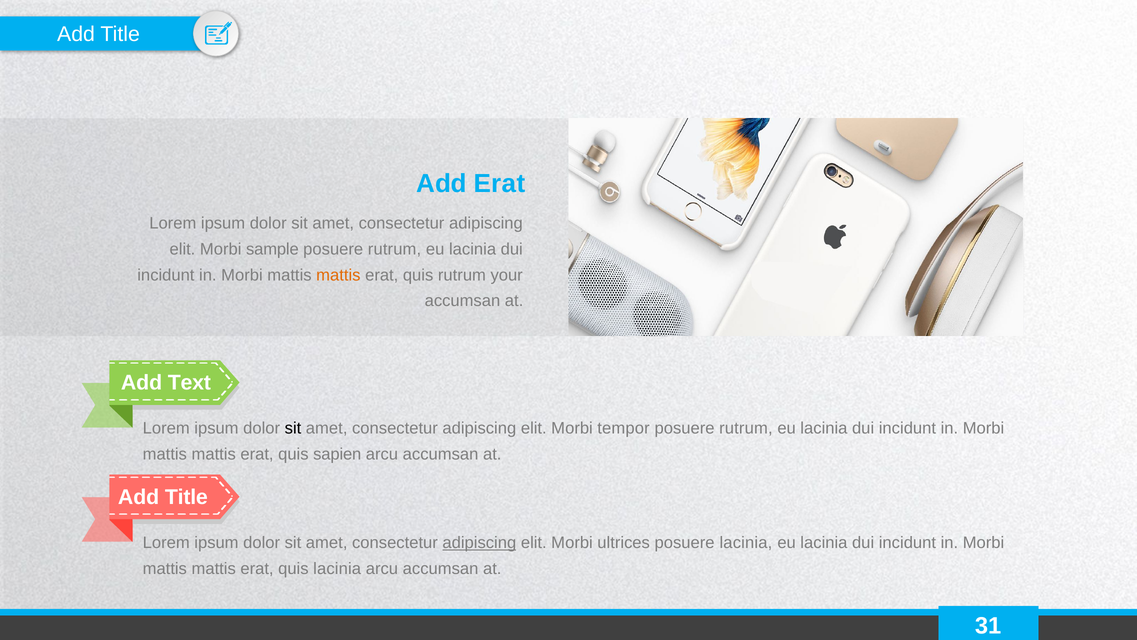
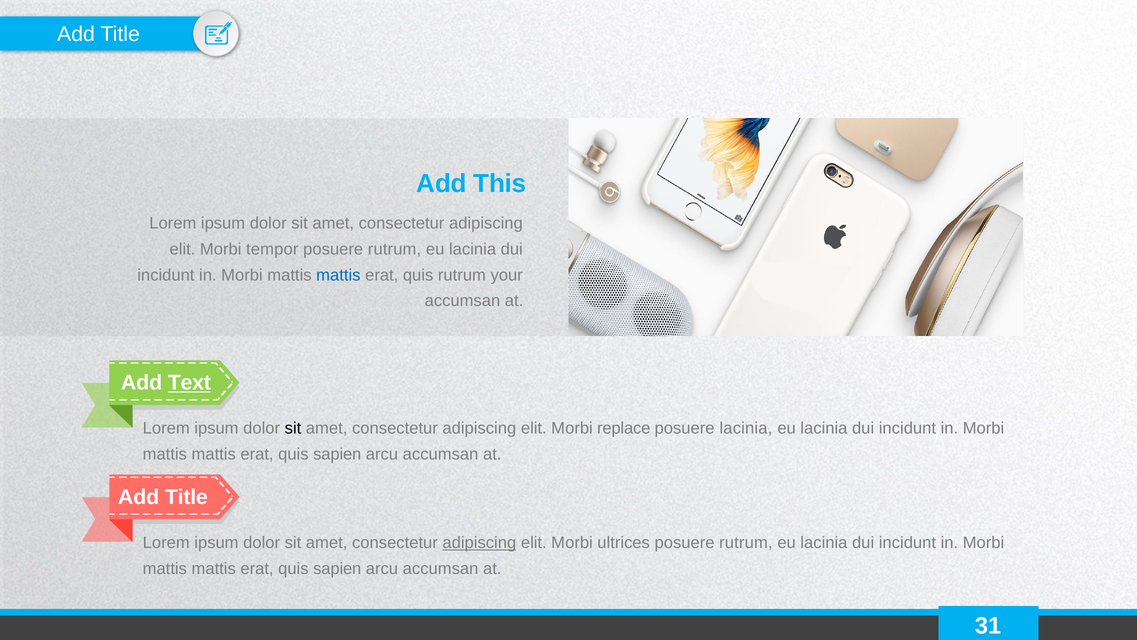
Add Erat: Erat -> This
sample: sample -> tempor
mattis at (338, 275) colour: orange -> blue
Text underline: none -> present
tempor: tempor -> replace
rutrum at (746, 428): rutrum -> lacinia
ultrices posuere lacinia: lacinia -> rutrum
lacinia at (337, 568): lacinia -> sapien
